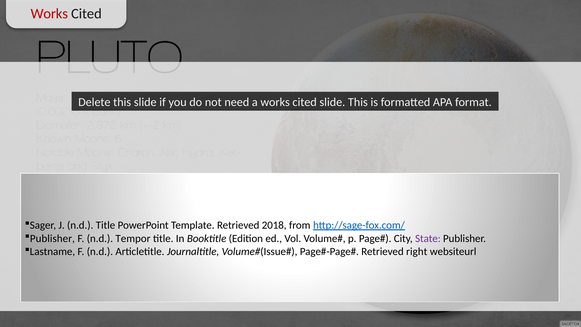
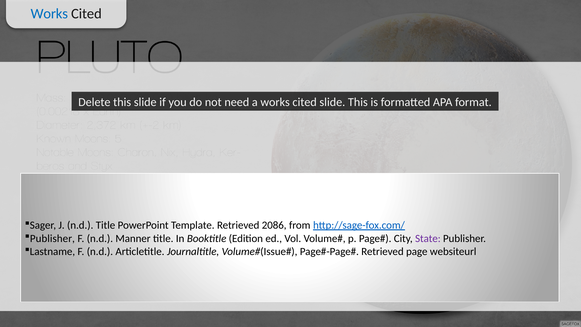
Works at (49, 14) colour: red -> blue
2018: 2018 -> 2086
Tempor: Tempor -> Manner
right: right -> page
